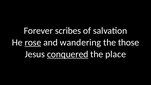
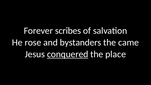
rose underline: present -> none
wandering: wandering -> bystanders
those: those -> came
